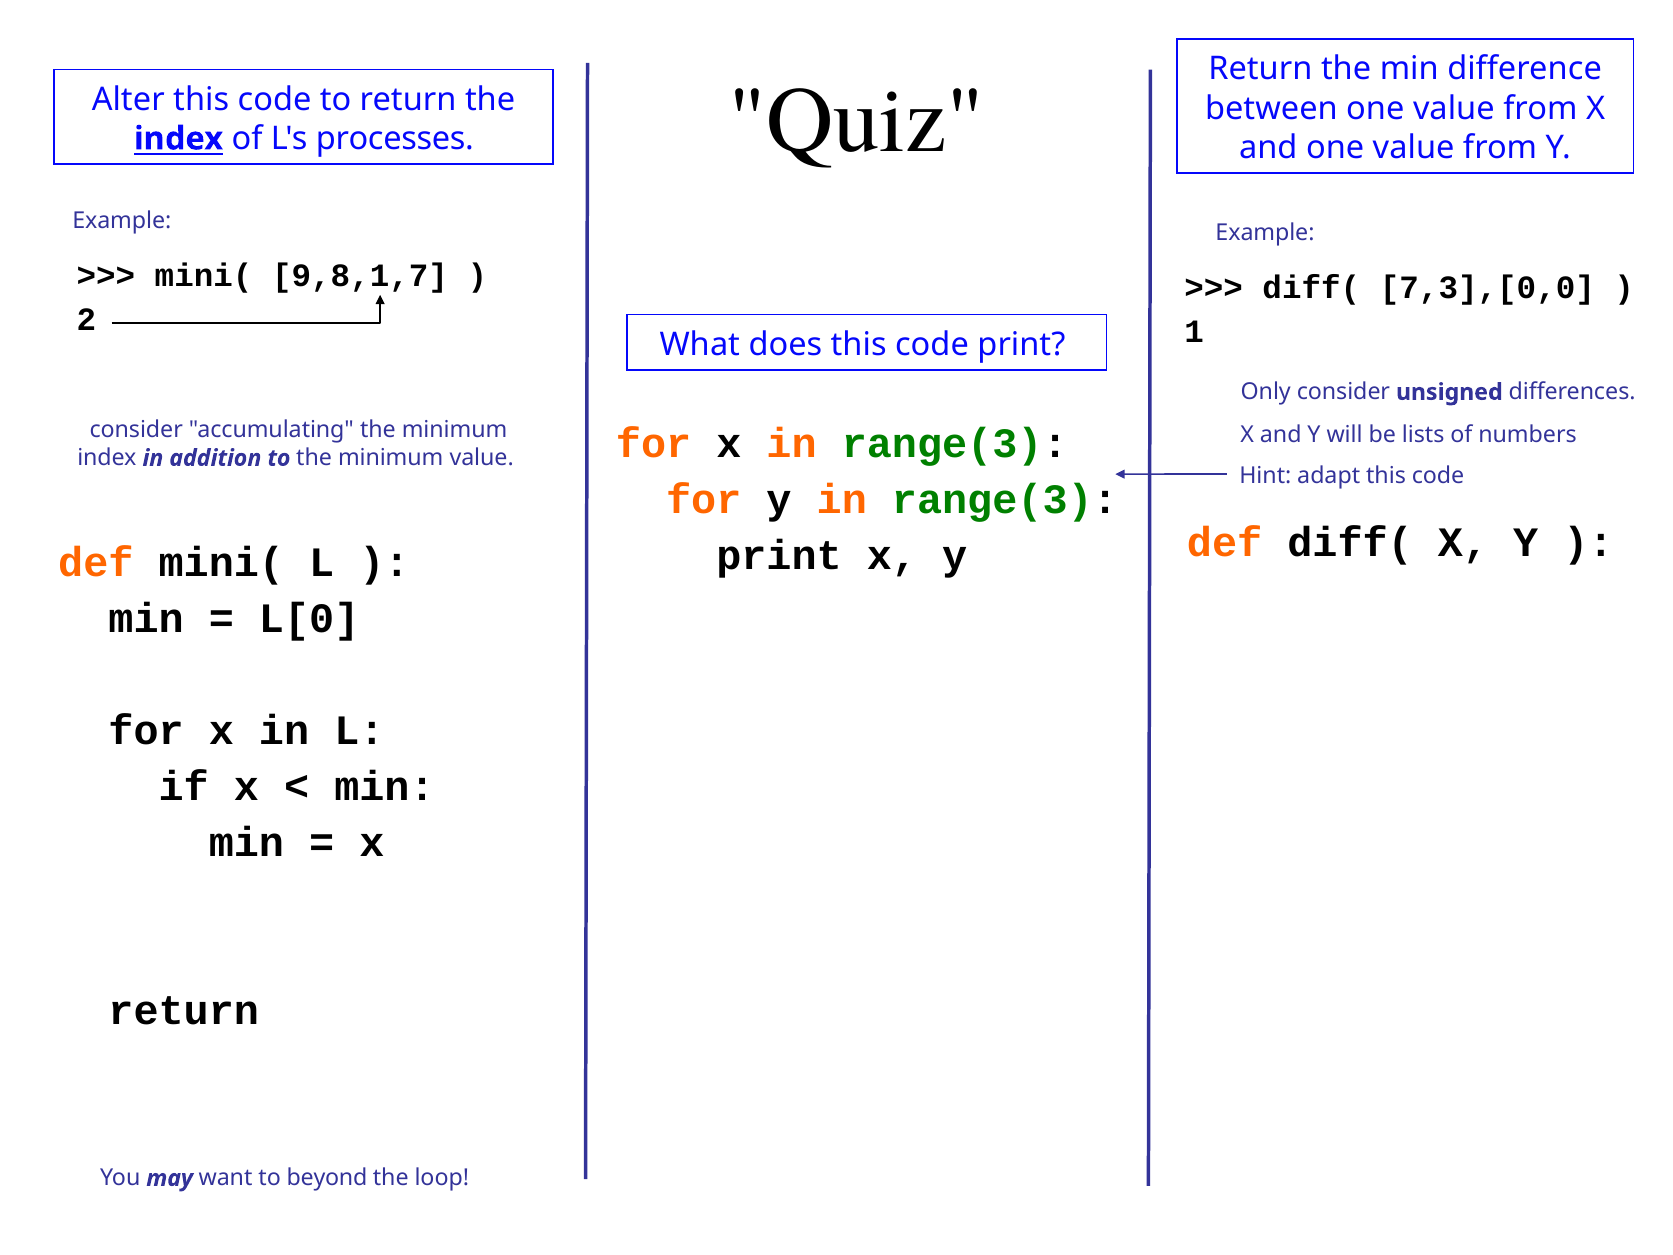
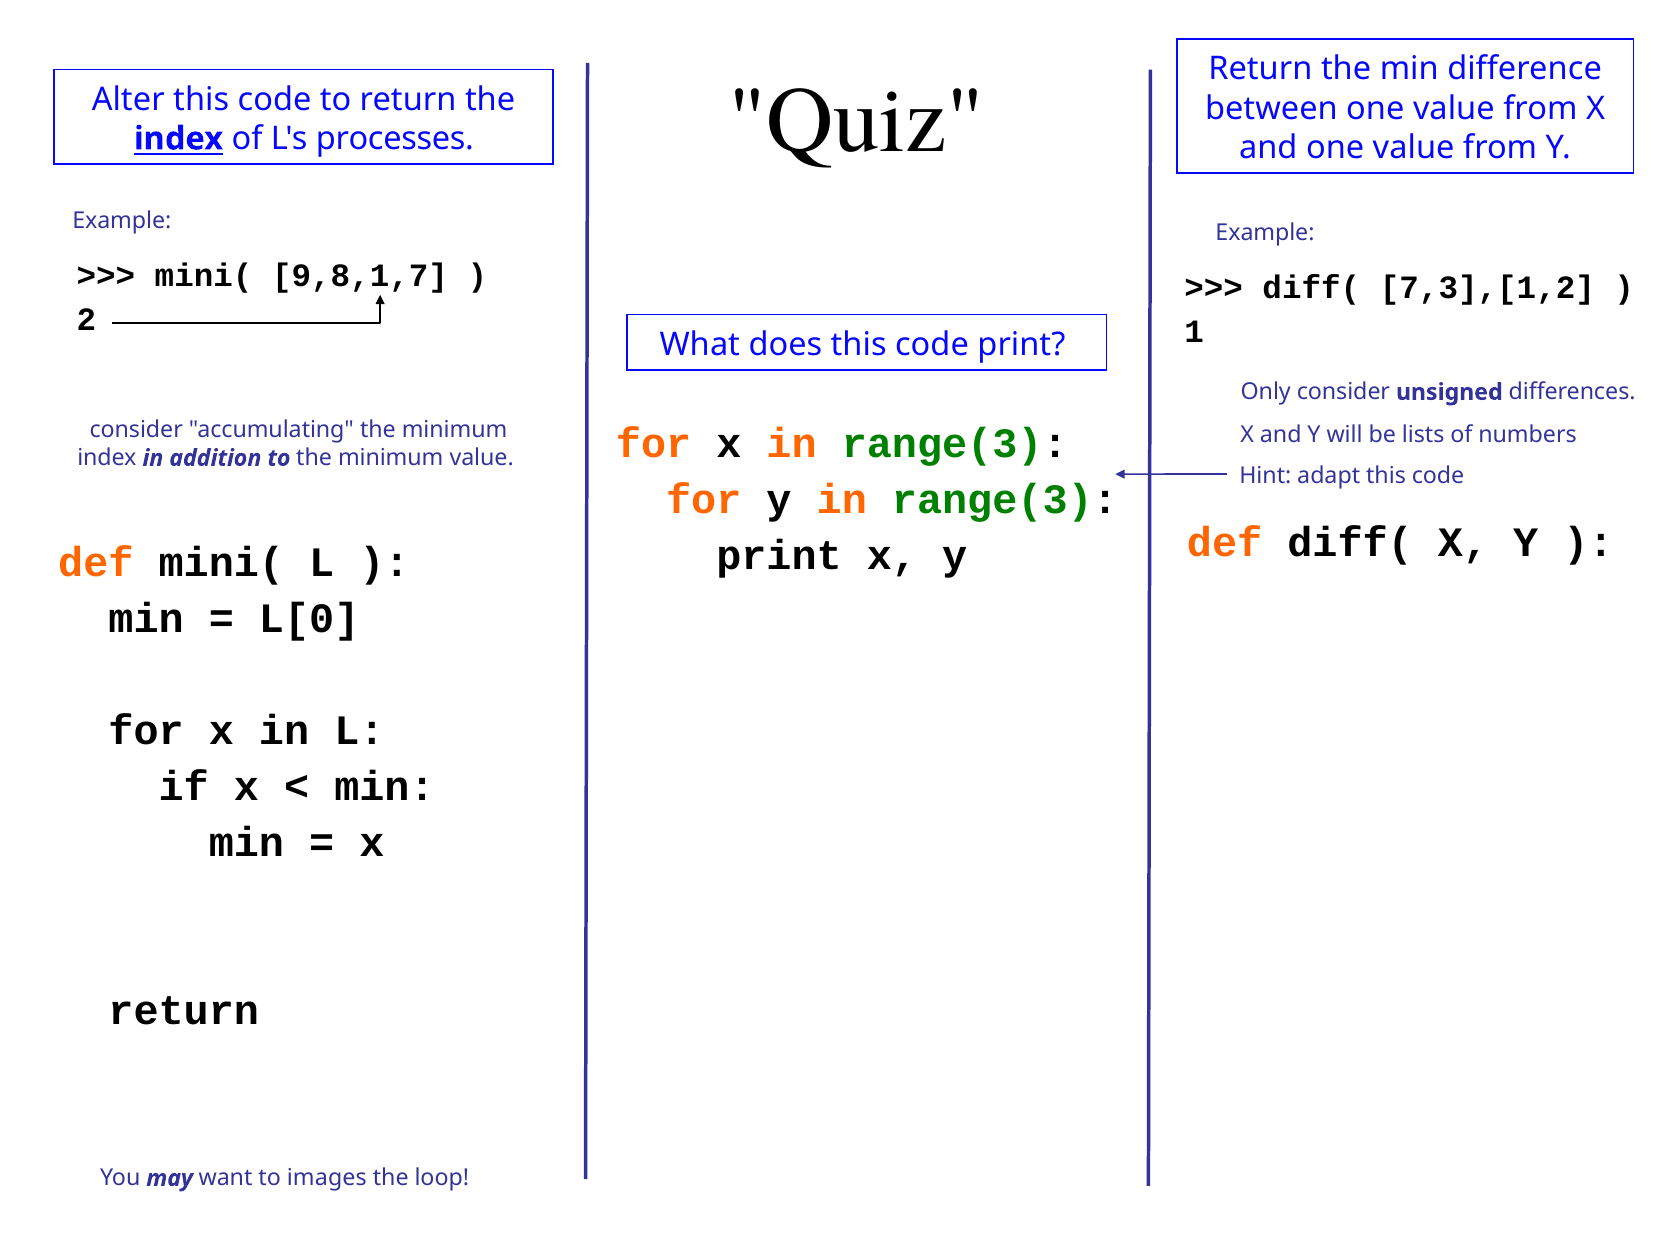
7,3],[0,0: 7,3],[0,0 -> 7,3],[1,2
beyond: beyond -> images
